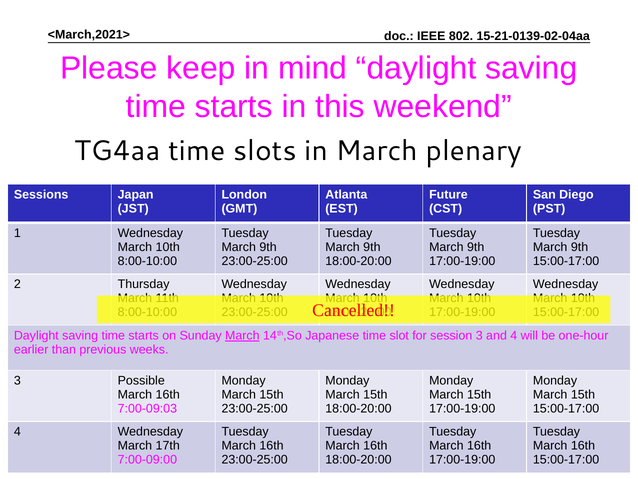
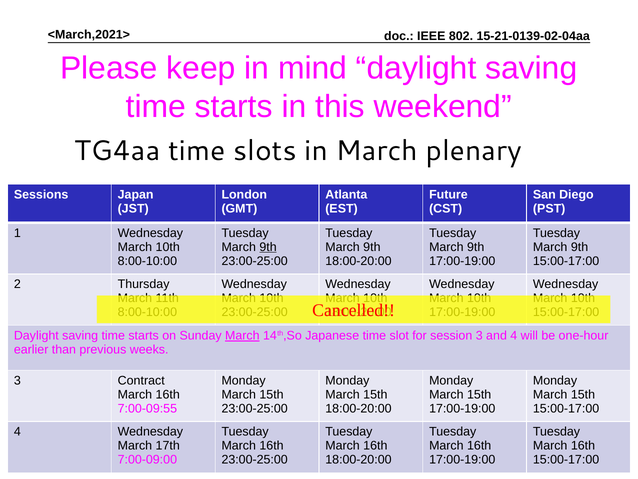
9th at (268, 247) underline: none -> present
Possible: Possible -> Contract
7:00-09:03: 7:00-09:03 -> 7:00-09:55
